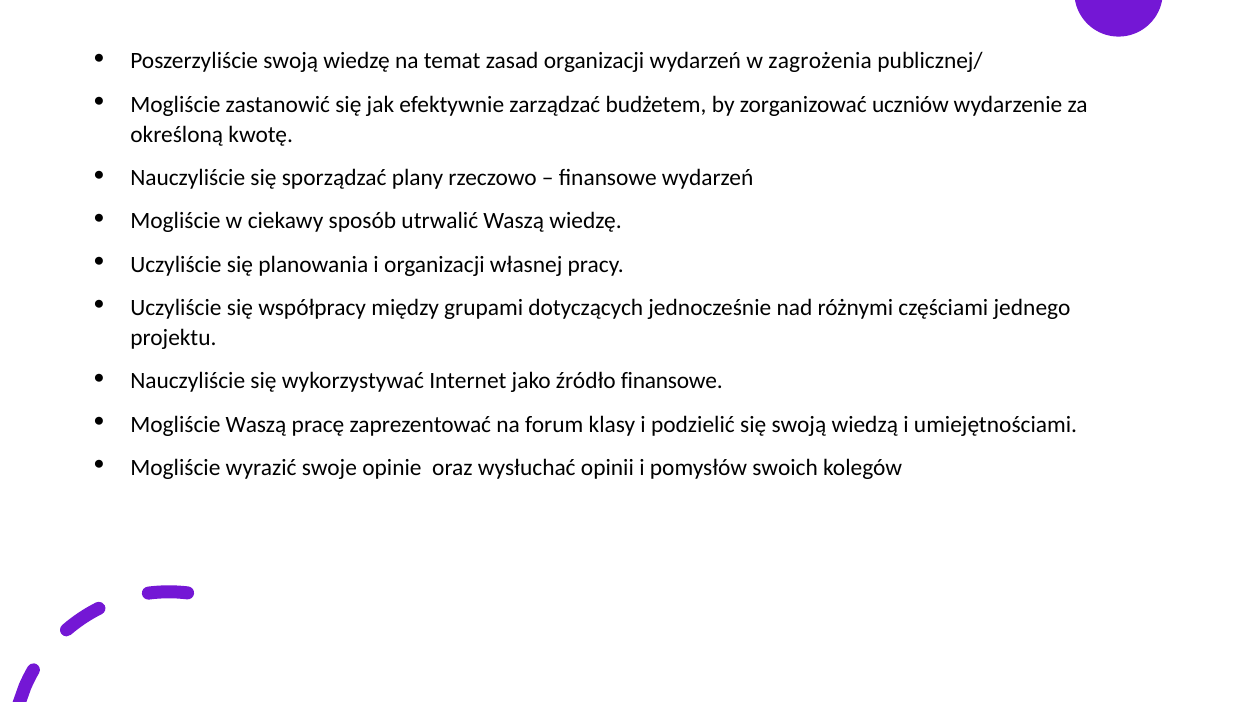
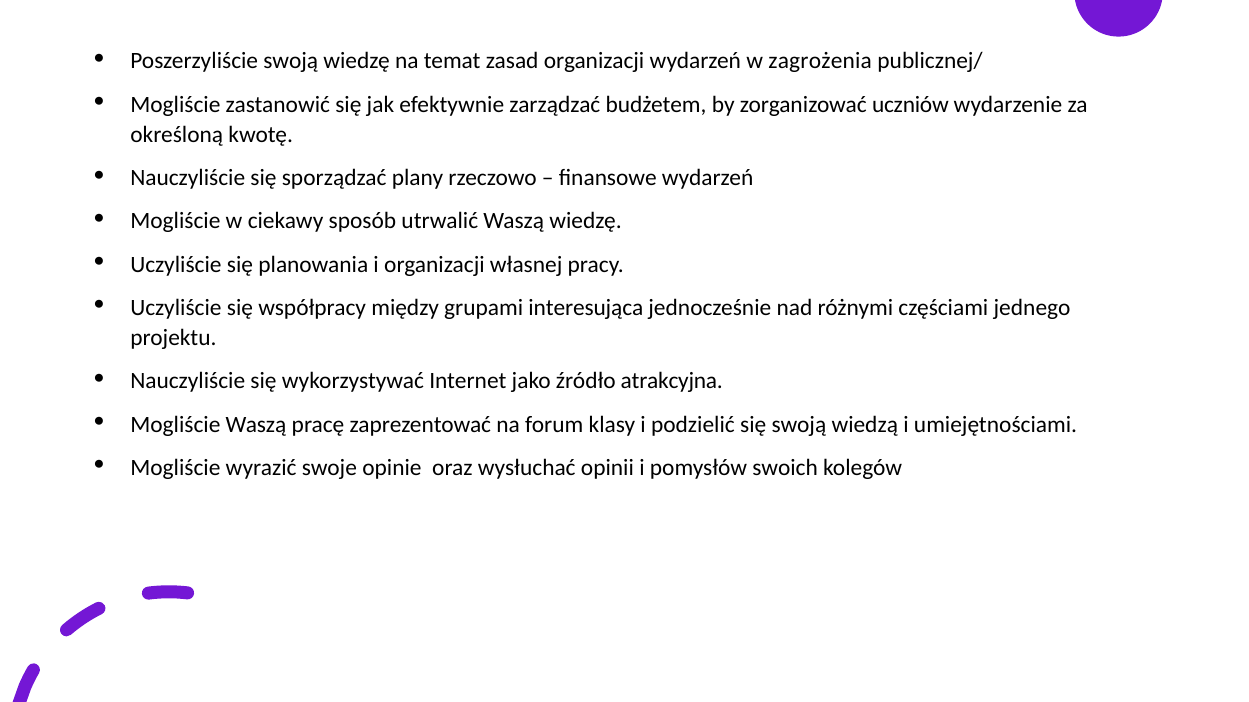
dotyczących: dotyczących -> interesująca
źródło finansowe: finansowe -> atrakcyjna
